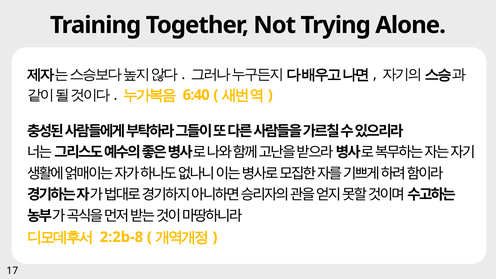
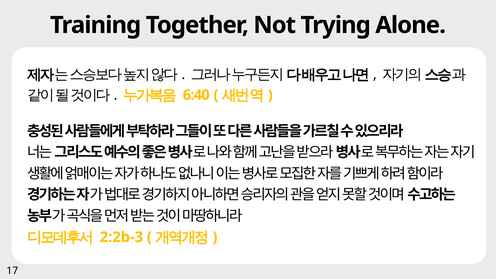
2:2b-8: 2:2b-8 -> 2:2b-3
